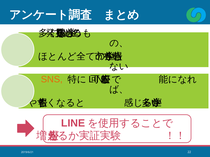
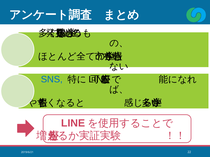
SNS colour: orange -> blue
